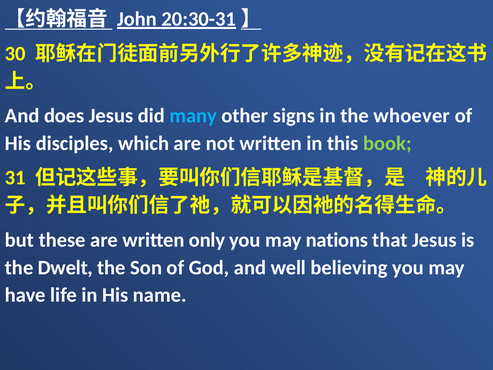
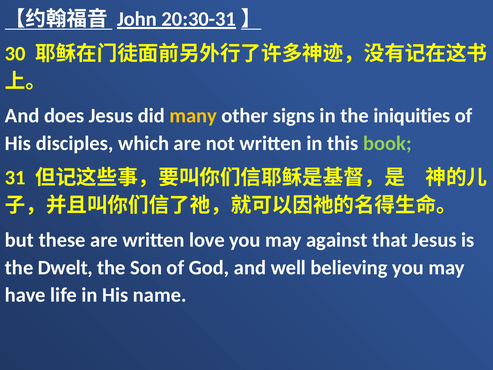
many colour: light blue -> yellow
whoever: whoever -> iniquities
only: only -> love
nations: nations -> against
